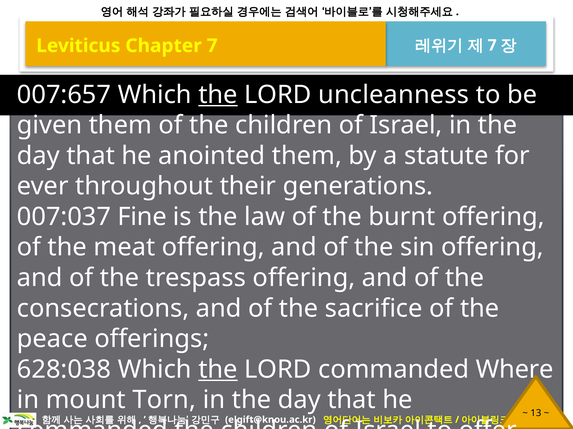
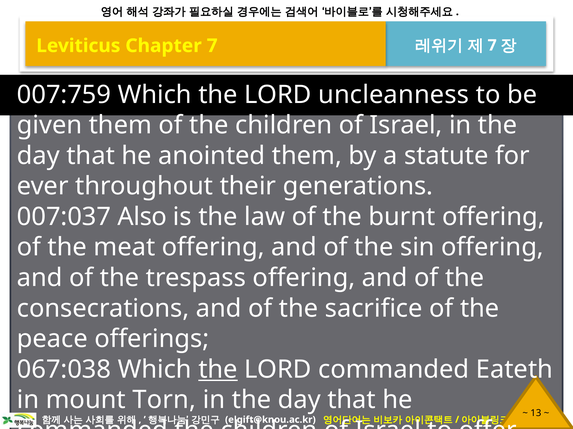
007:657: 007:657 -> 007:759
the at (218, 95) underline: present -> none
Fine: Fine -> Also
628:038: 628:038 -> 067:038
Where: Where -> Eateth
